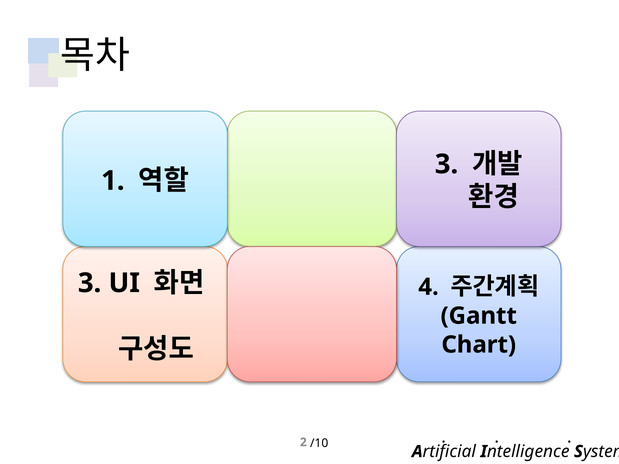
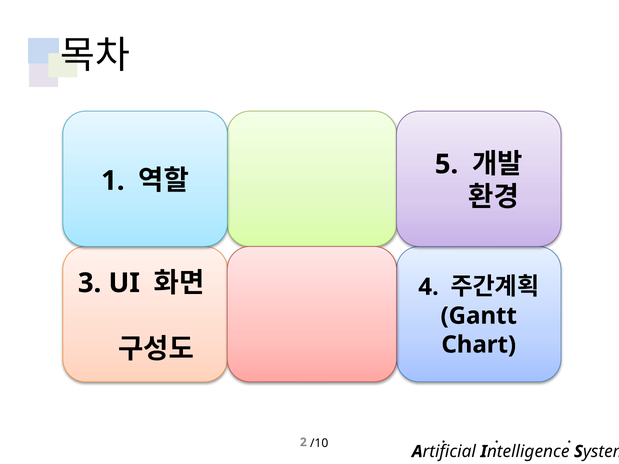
3 at (447, 164): 3 -> 5
